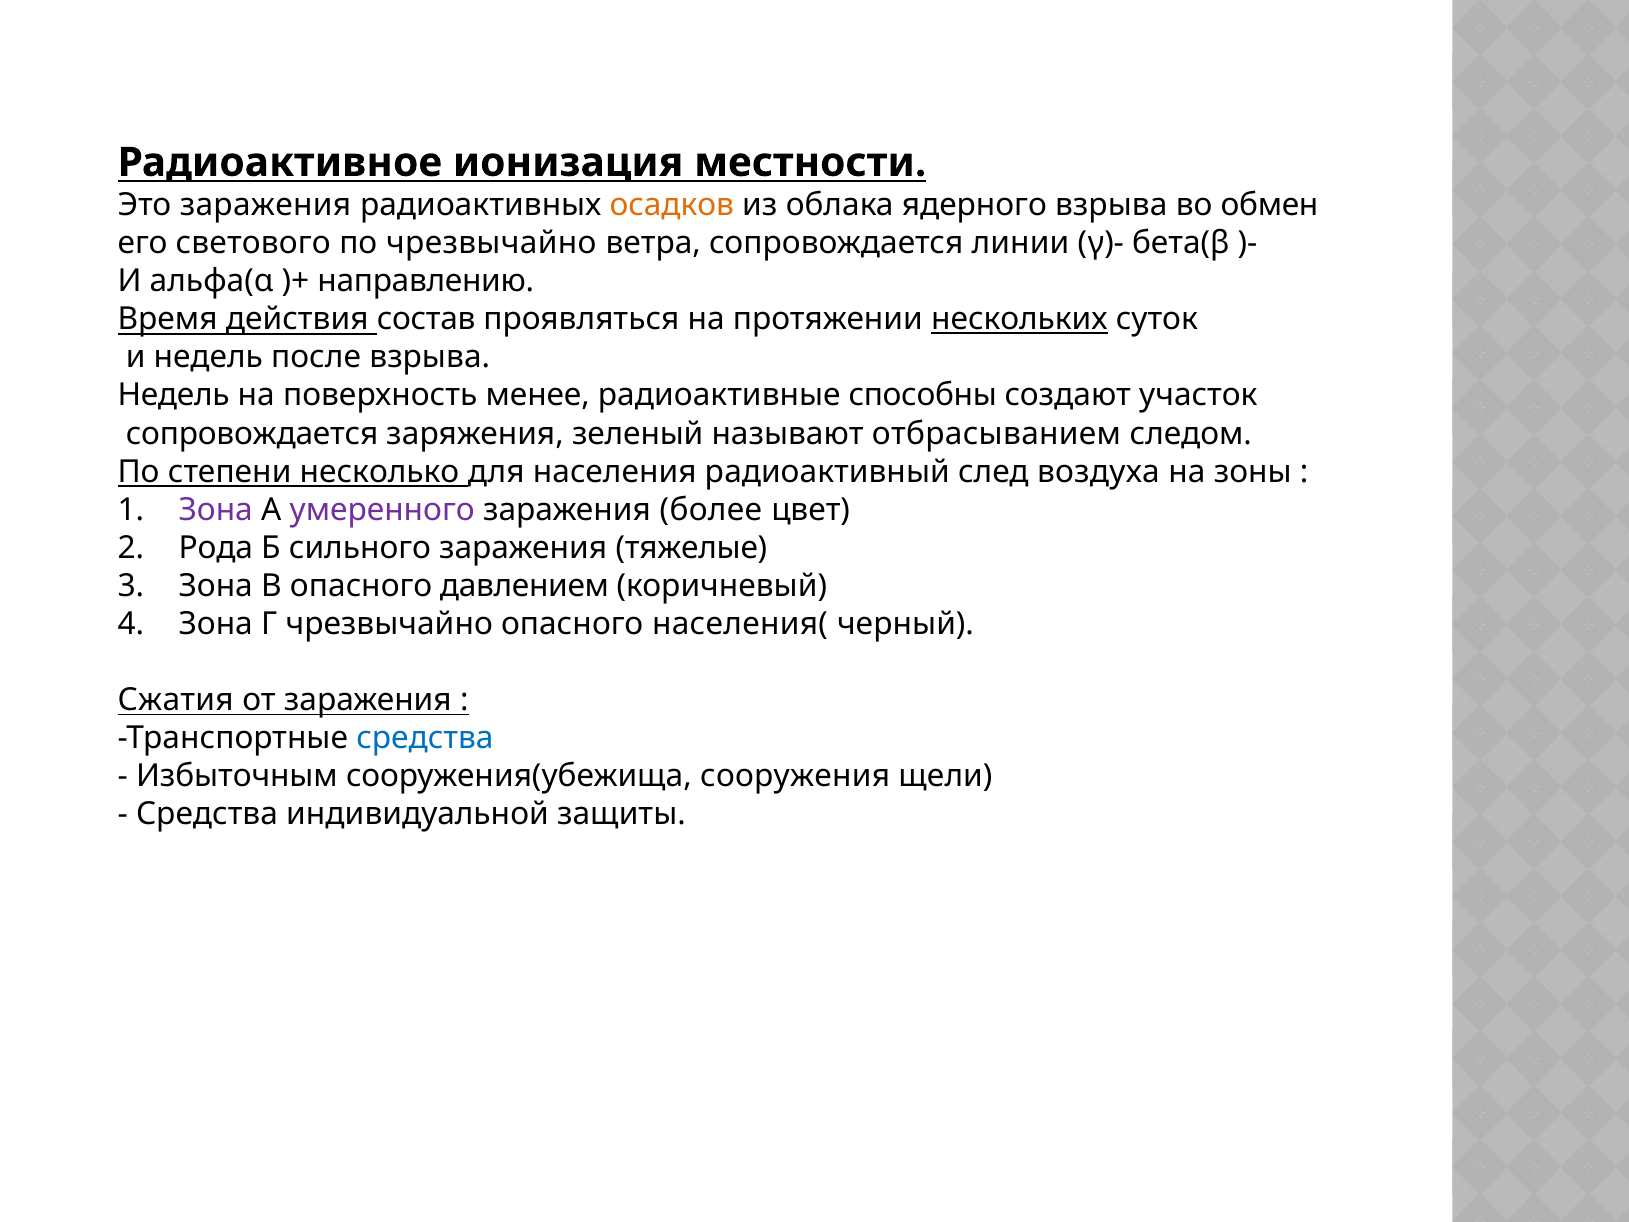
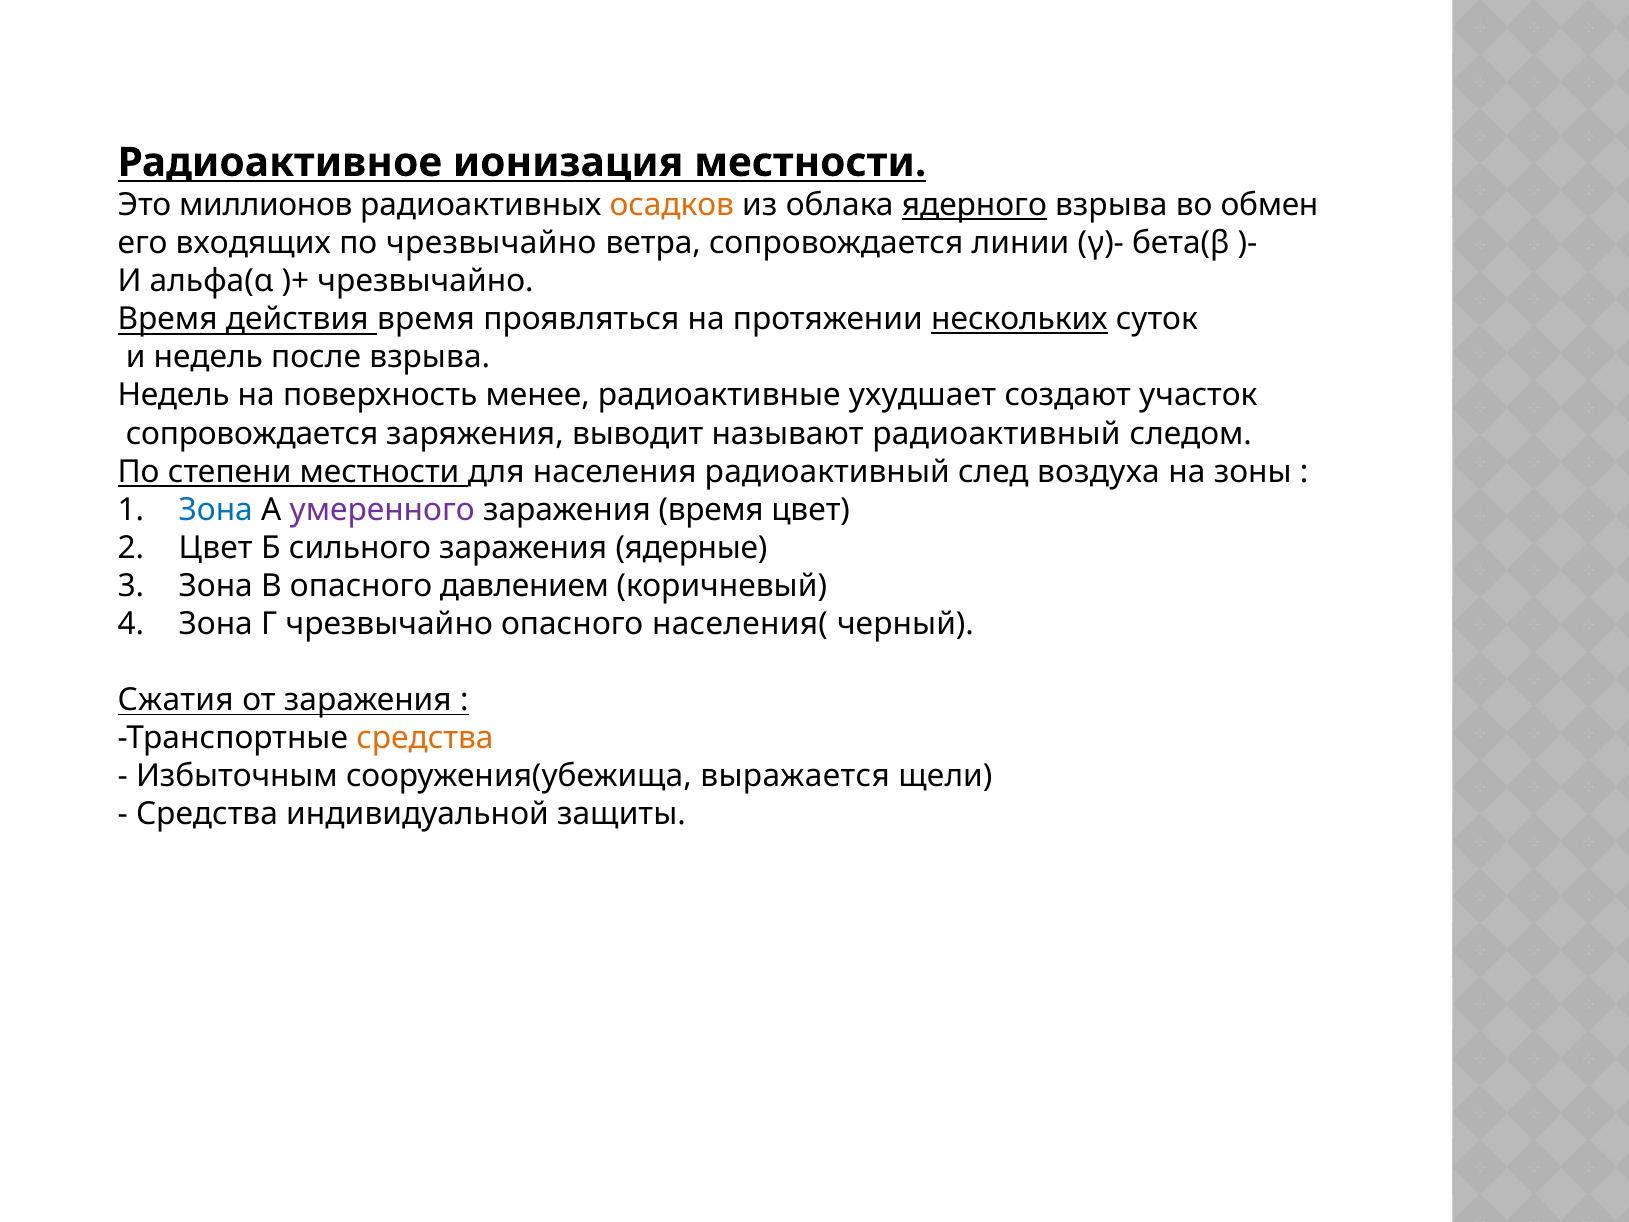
Это заражения: заражения -> миллионов
ядерного underline: none -> present
светового: светового -> входящих
направлению at (426, 281): направлению -> чрезвычайно
действия состав: состав -> время
способны: способны -> ухудшает
зеленый: зеленый -> выводит
называют отбрасыванием: отбрасыванием -> радиоактивный
степени несколько: несколько -> местности
Зона at (216, 510) colour: purple -> blue
заражения более: более -> время
Рода at (216, 548): Рода -> Цвет
тяжелые: тяжелые -> ядерные
средства at (425, 738) colour: blue -> orange
сооружения: сооружения -> выражается
